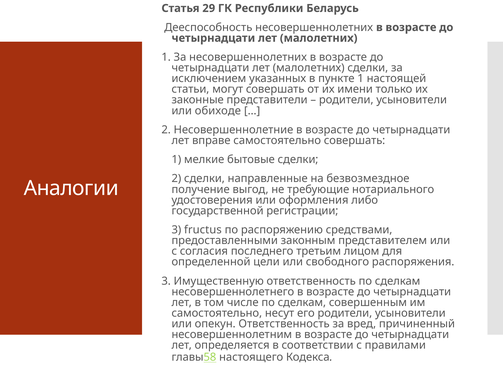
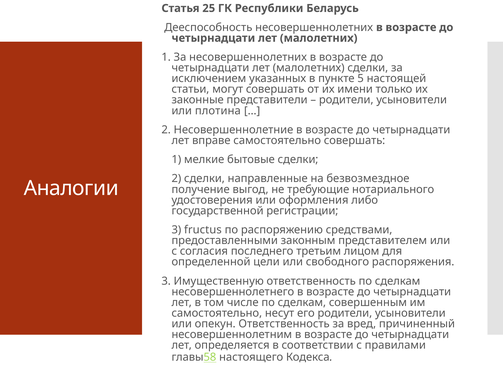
29: 29 -> 25
пункте 1: 1 -> 5
обиходе: обиходе -> плотина
